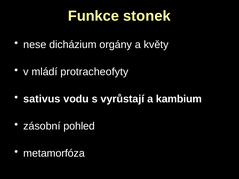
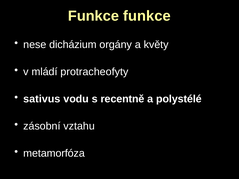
Funkce stonek: stonek -> funkce
vyrůstají: vyrůstají -> recentně
kambium: kambium -> polystélé
pohled: pohled -> vztahu
